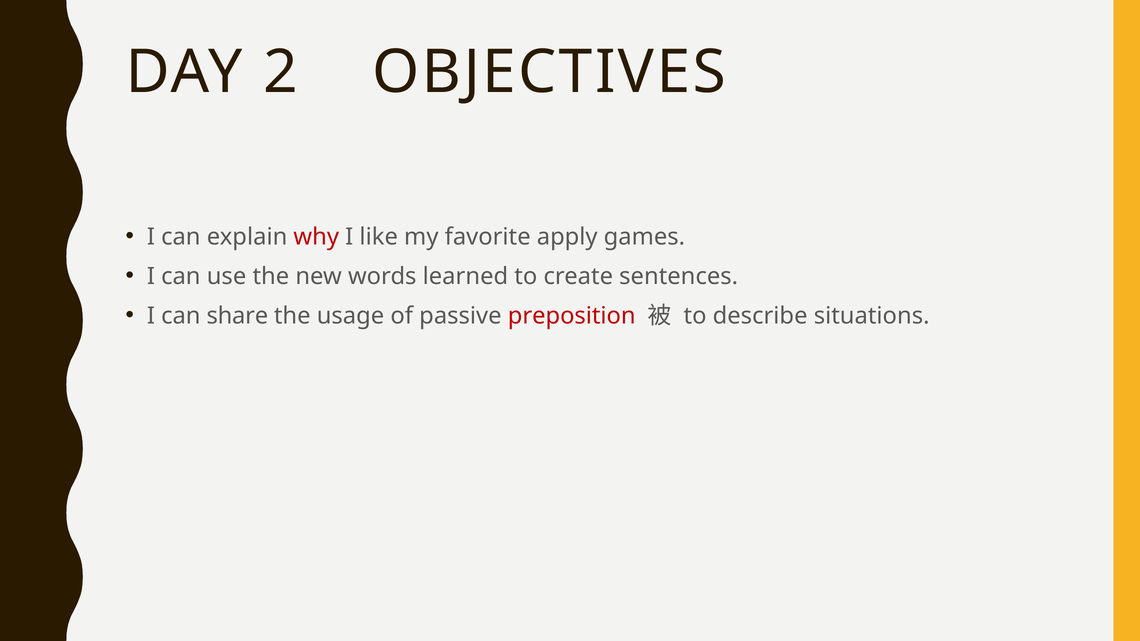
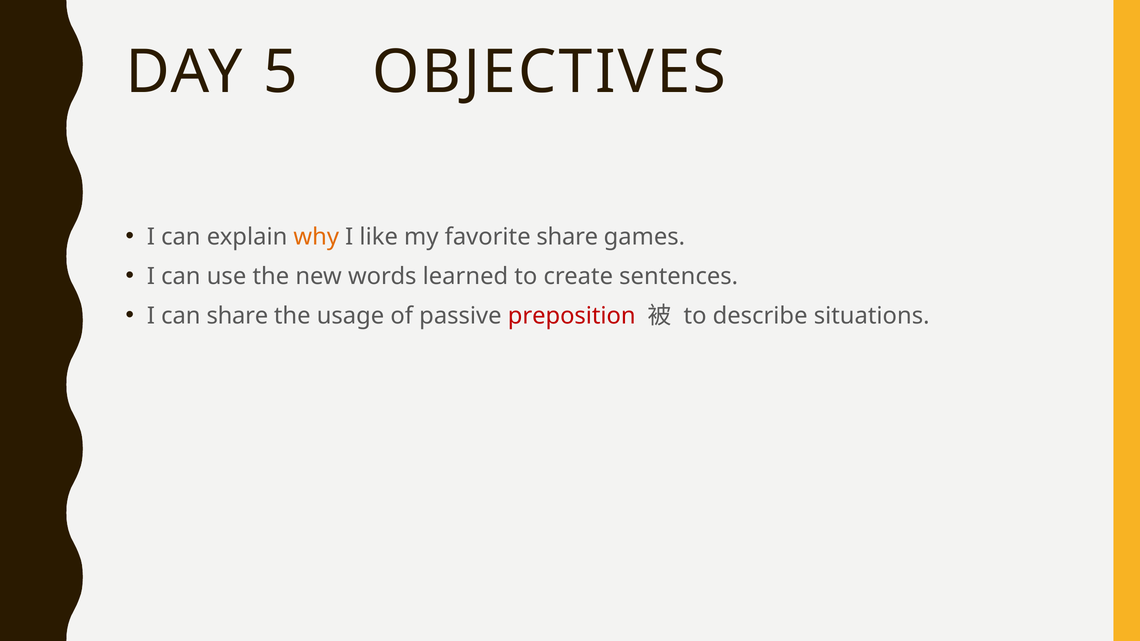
2: 2 -> 5
why colour: red -> orange
favorite apply: apply -> share
